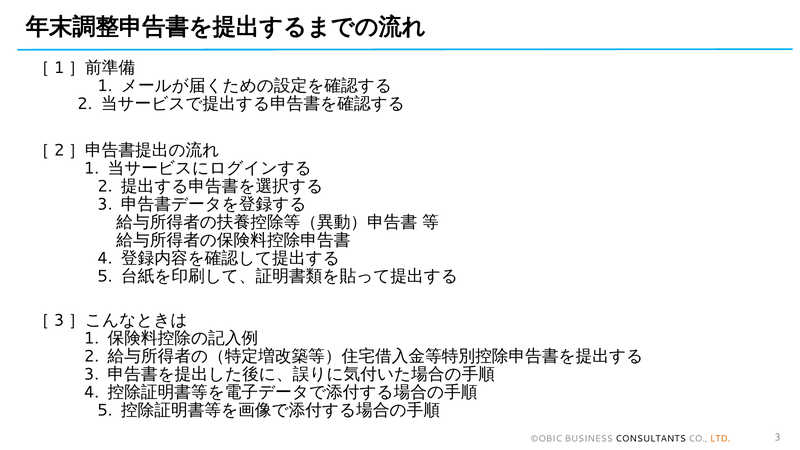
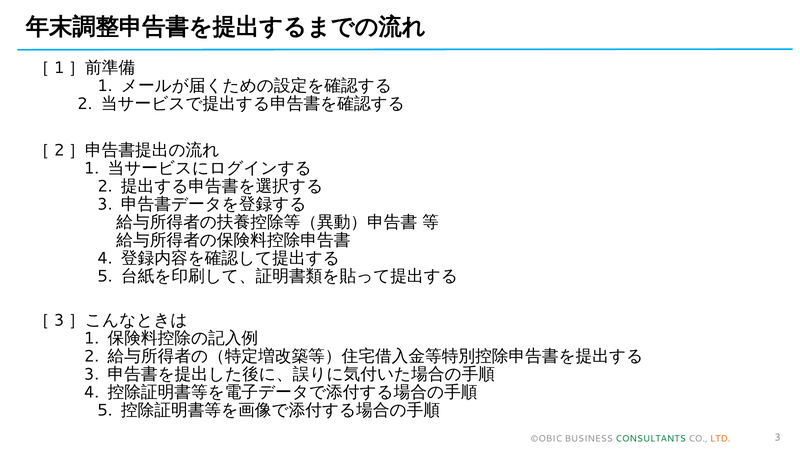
CONSULTANTS colour: black -> green
